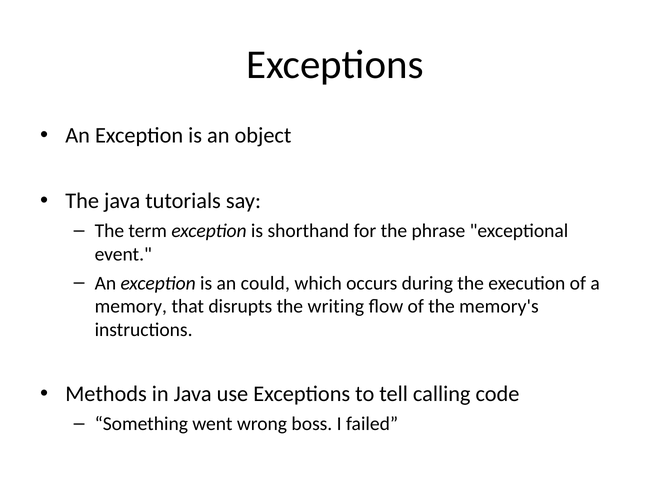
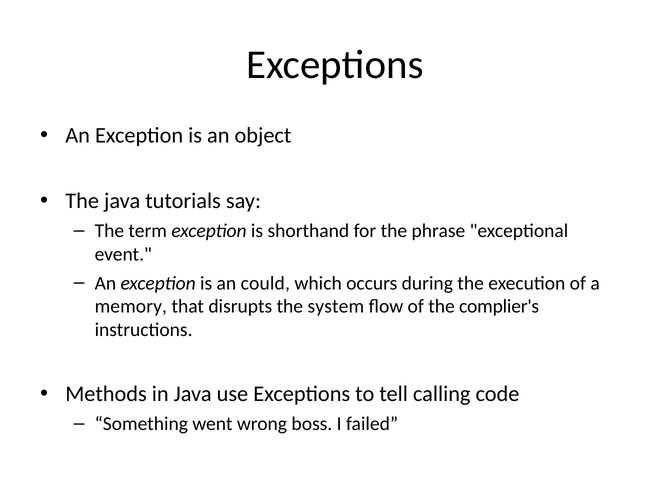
writing: writing -> system
memory's: memory's -> complier's
